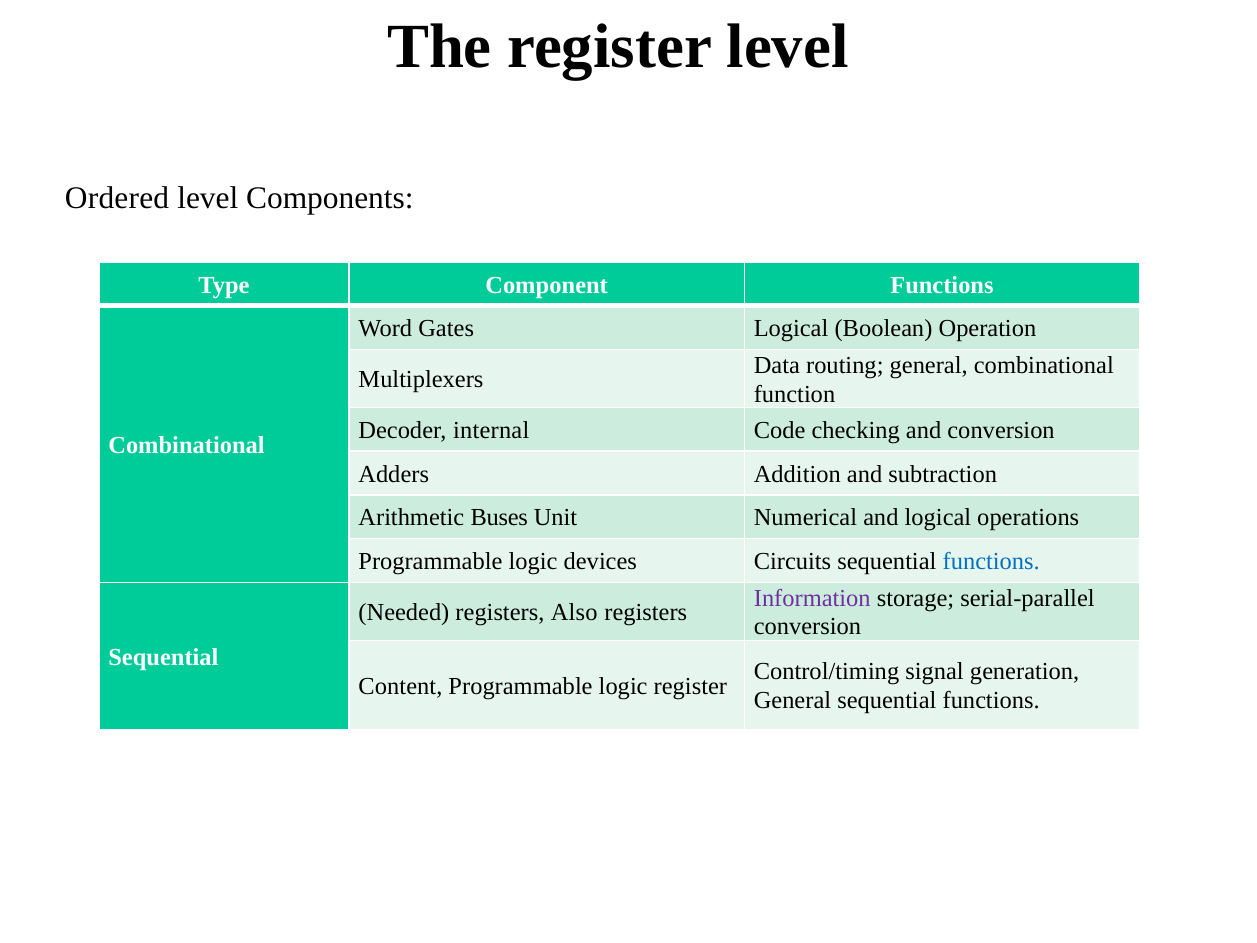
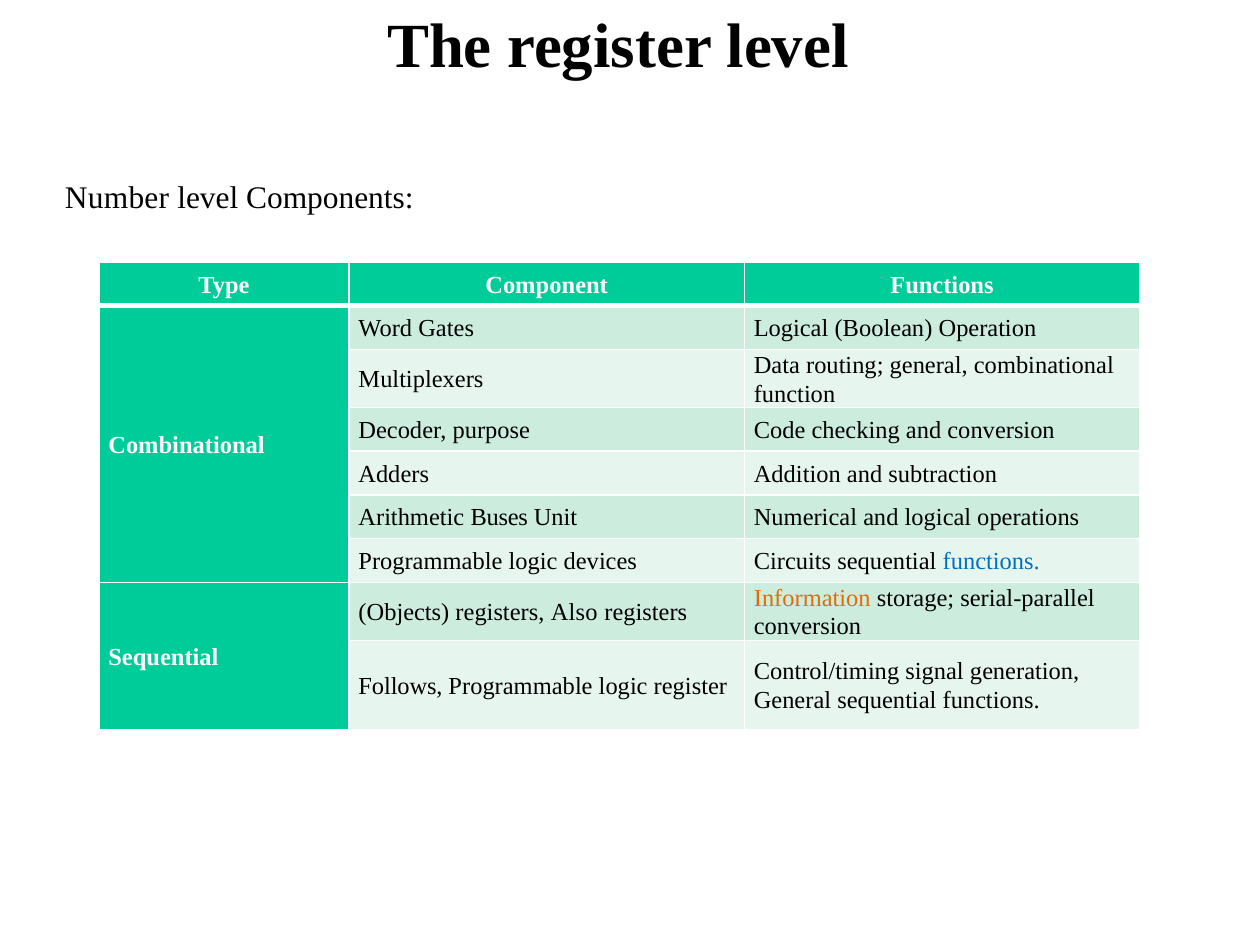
Ordered: Ordered -> Number
internal: internal -> purpose
Information colour: purple -> orange
Needed: Needed -> Objects
Content: Content -> Follows
